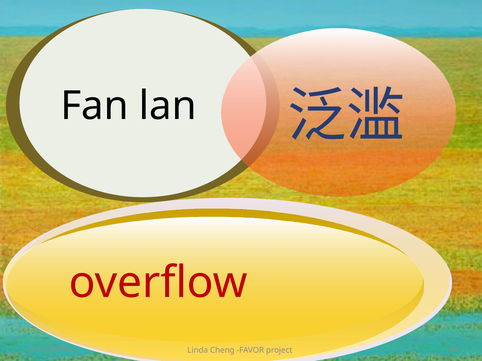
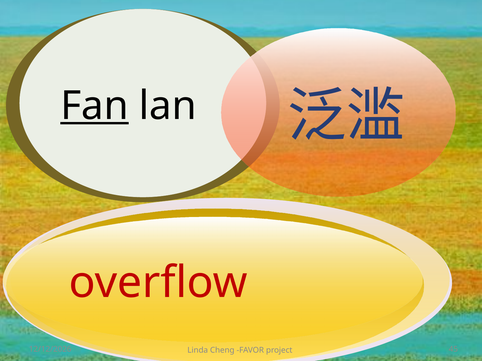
Fan underline: none -> present
